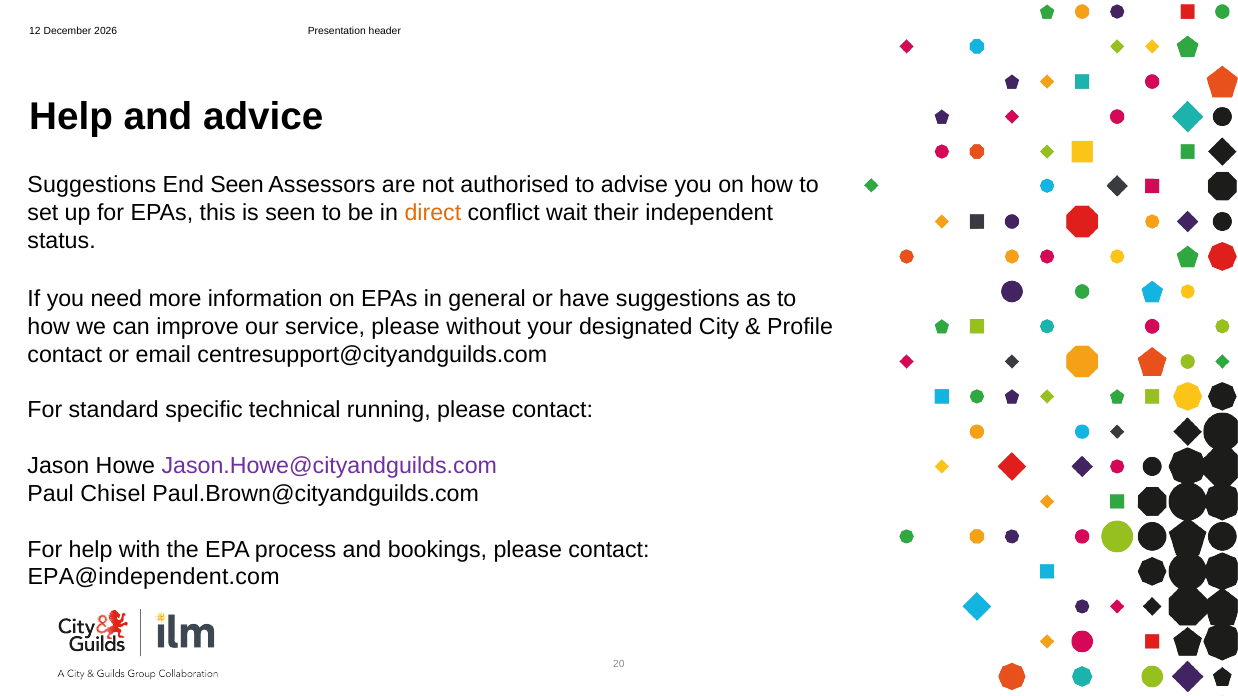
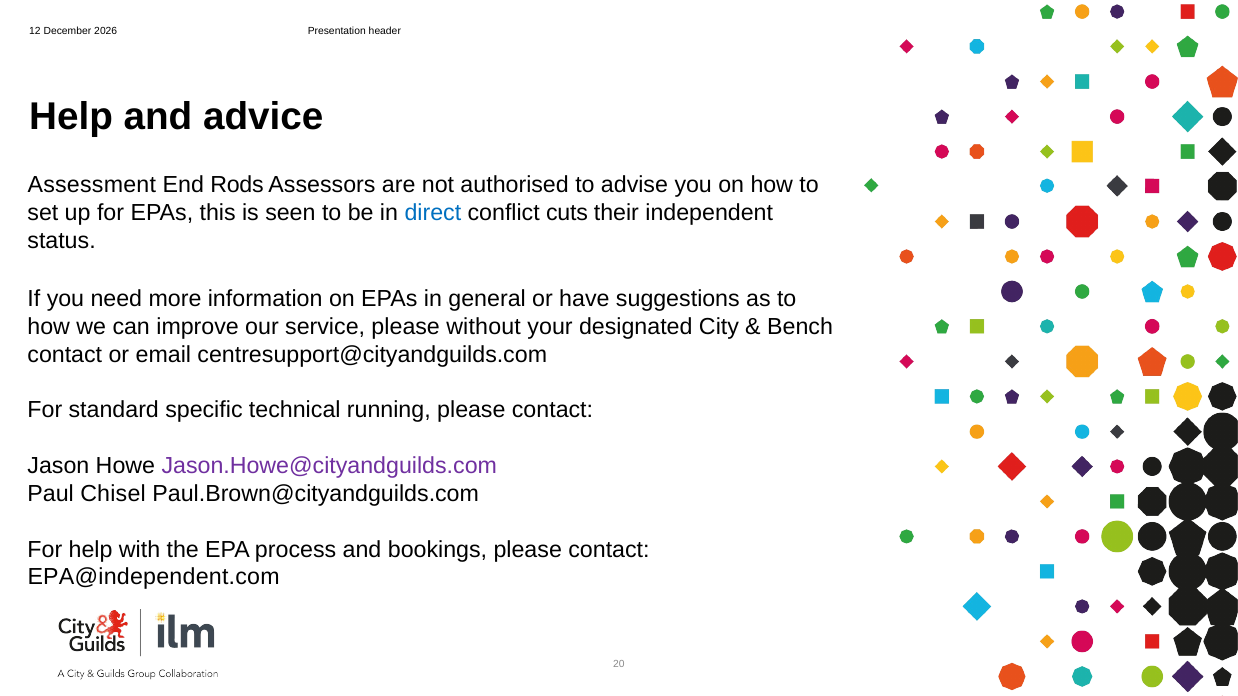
Suggestions at (92, 185): Suggestions -> Assessment
End Seen: Seen -> Rods
direct colour: orange -> blue
wait: wait -> cuts
Profile: Profile -> Bench
